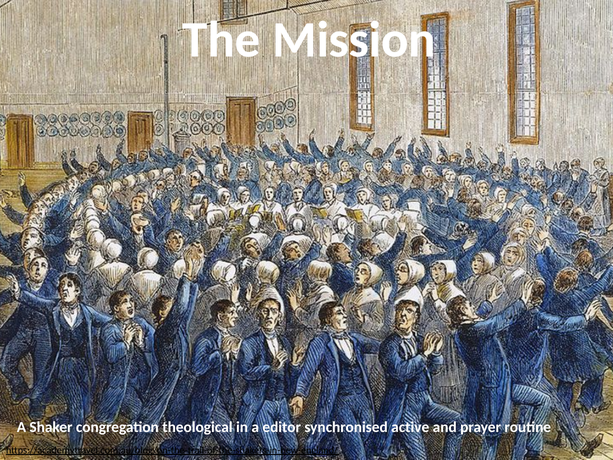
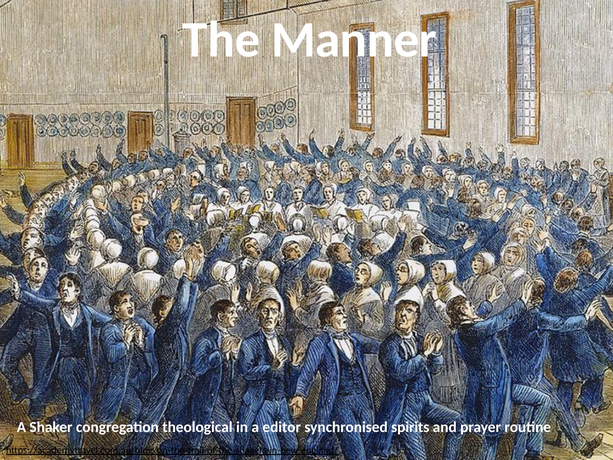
Mission: Mission -> Manner
active: active -> spirits
